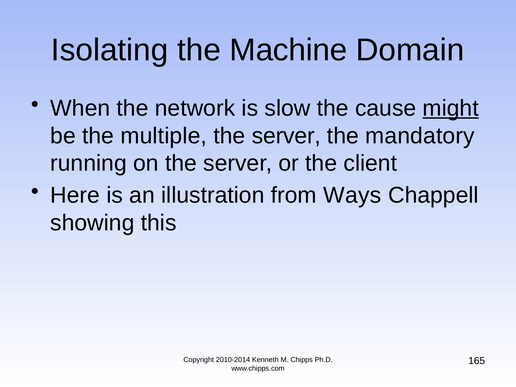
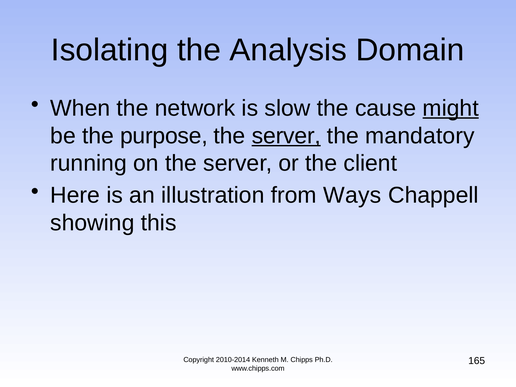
Machine: Machine -> Analysis
multiple: multiple -> purpose
server at (286, 136) underline: none -> present
